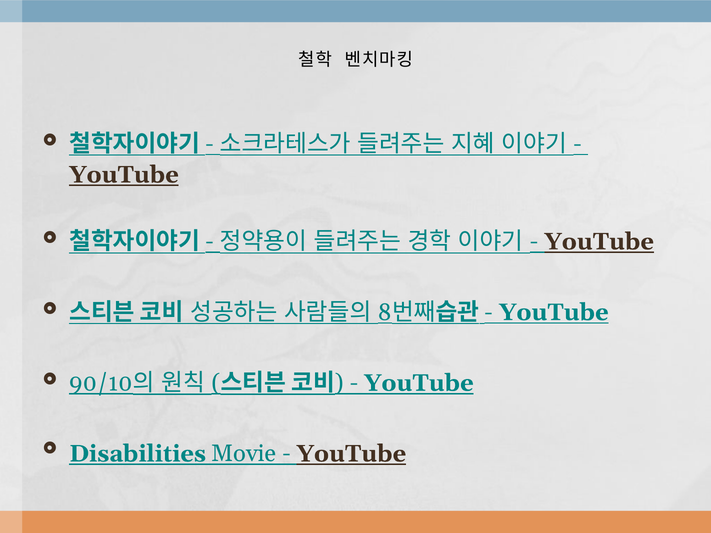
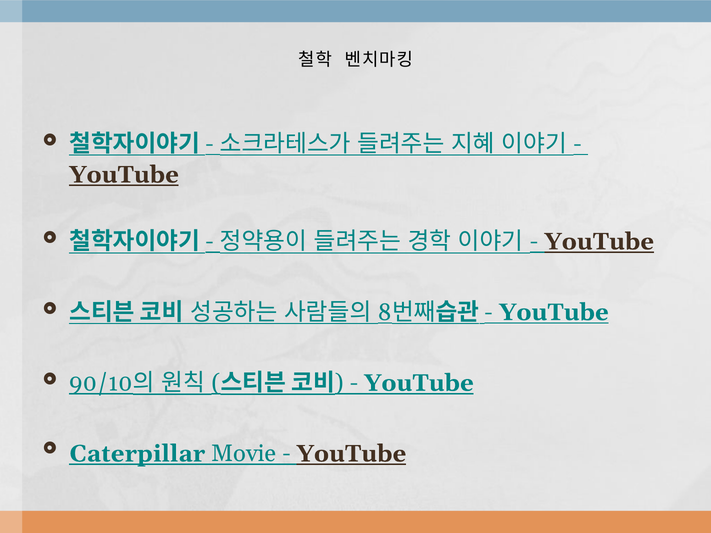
Disabilities: Disabilities -> Caterpillar
